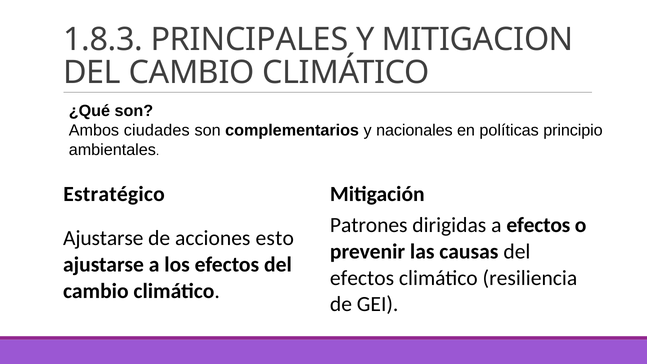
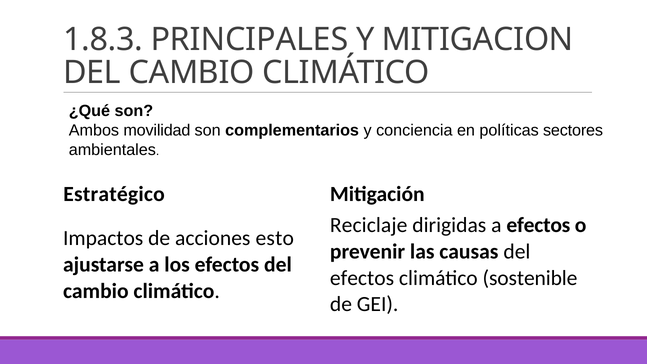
ciudades: ciudades -> movilidad
nacionales: nacionales -> conciencia
principio: principio -> sectores
Patrones: Patrones -> Reciclaje
Ajustarse at (103, 238): Ajustarse -> Impactos
resiliencia: resiliencia -> sostenible
